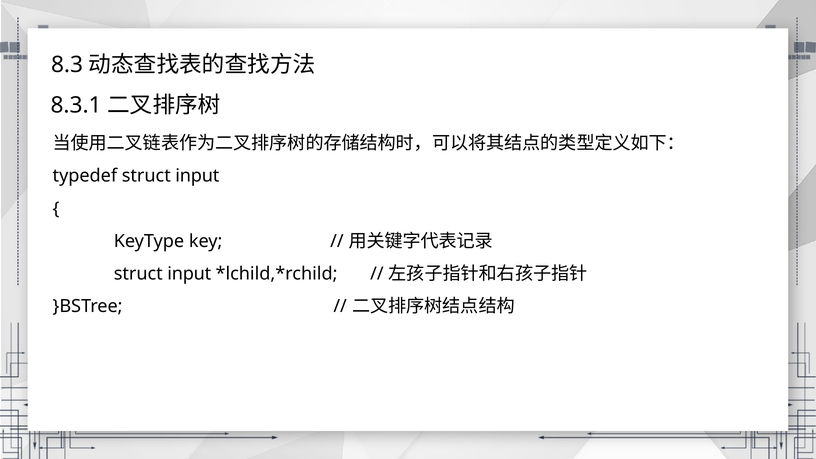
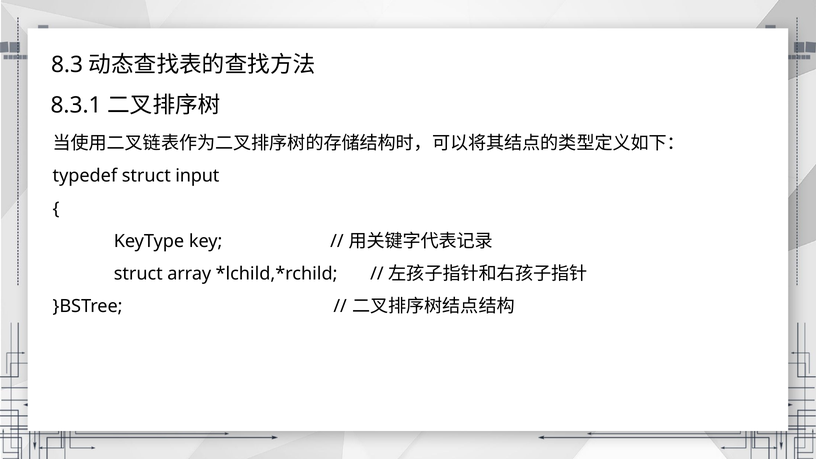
input at (189, 274): input -> array
